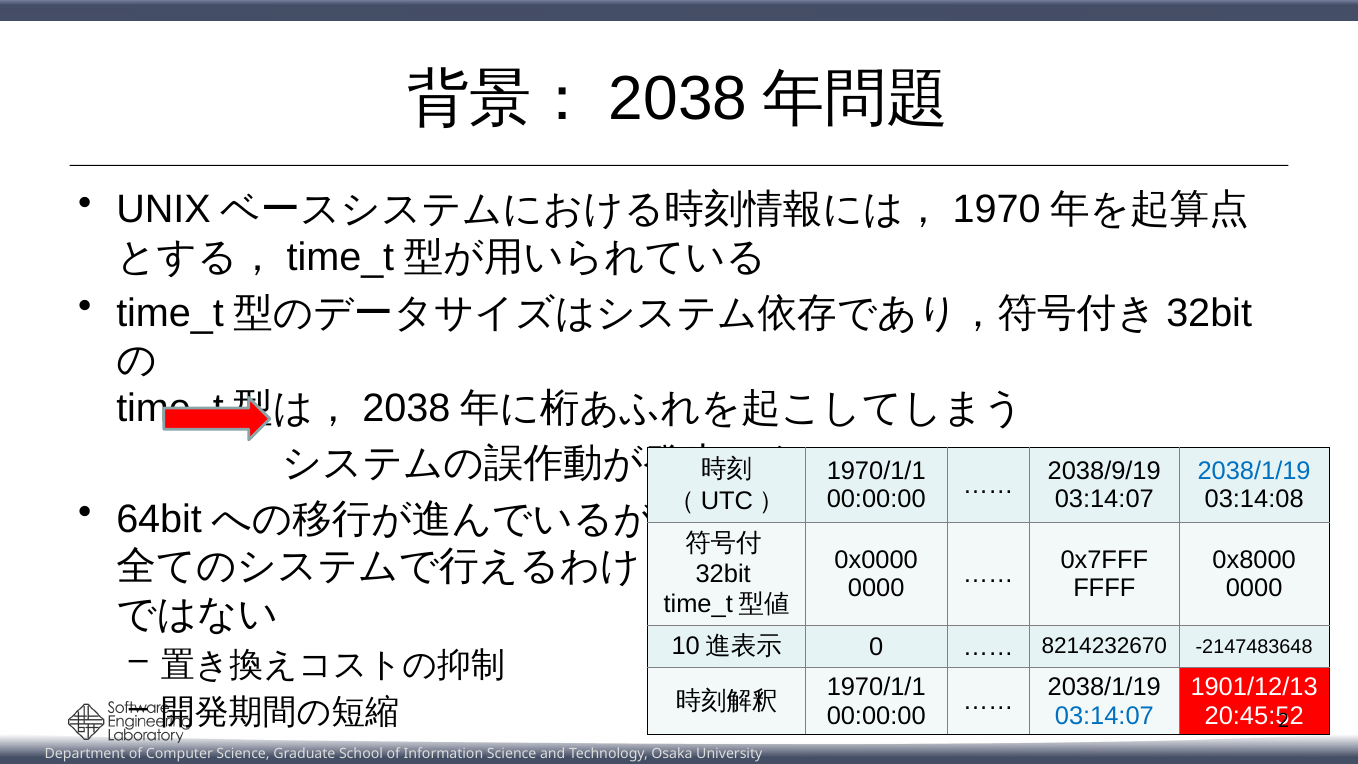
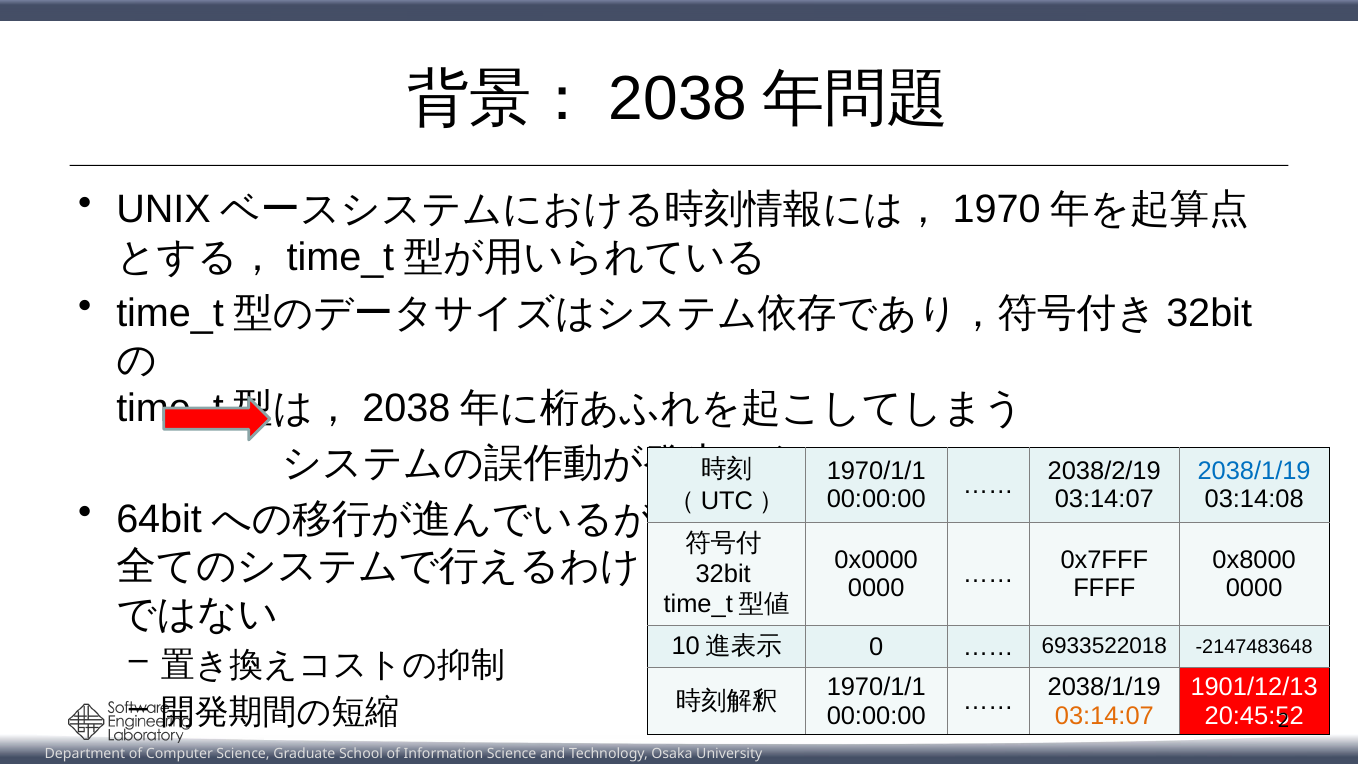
2038/9/19: 2038/9/19 -> 2038/2/19
8214232670: 8214232670 -> 6933522018
03:14:07 at (1104, 716) colour: blue -> orange
